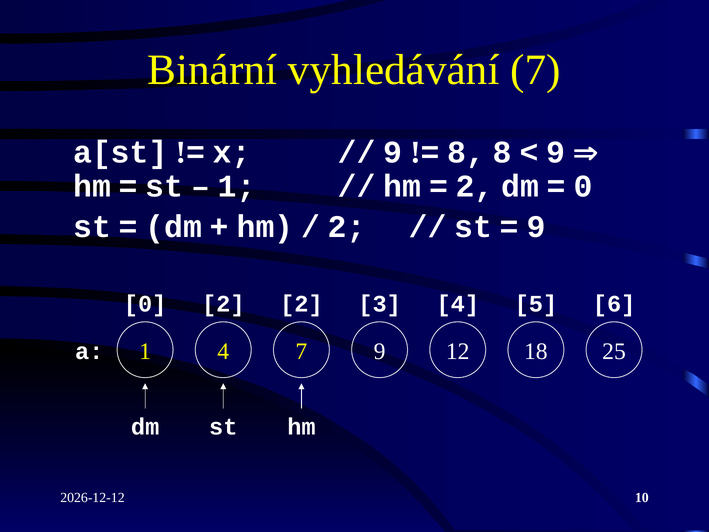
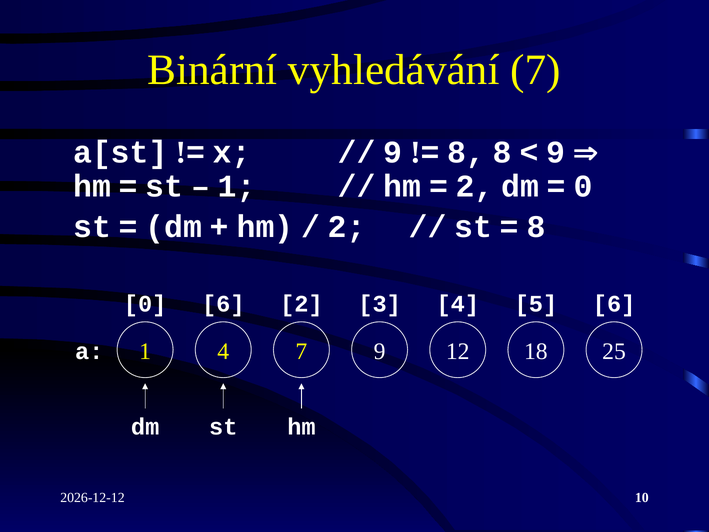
9 at (536, 227): 9 -> 8
0 2: 2 -> 6
